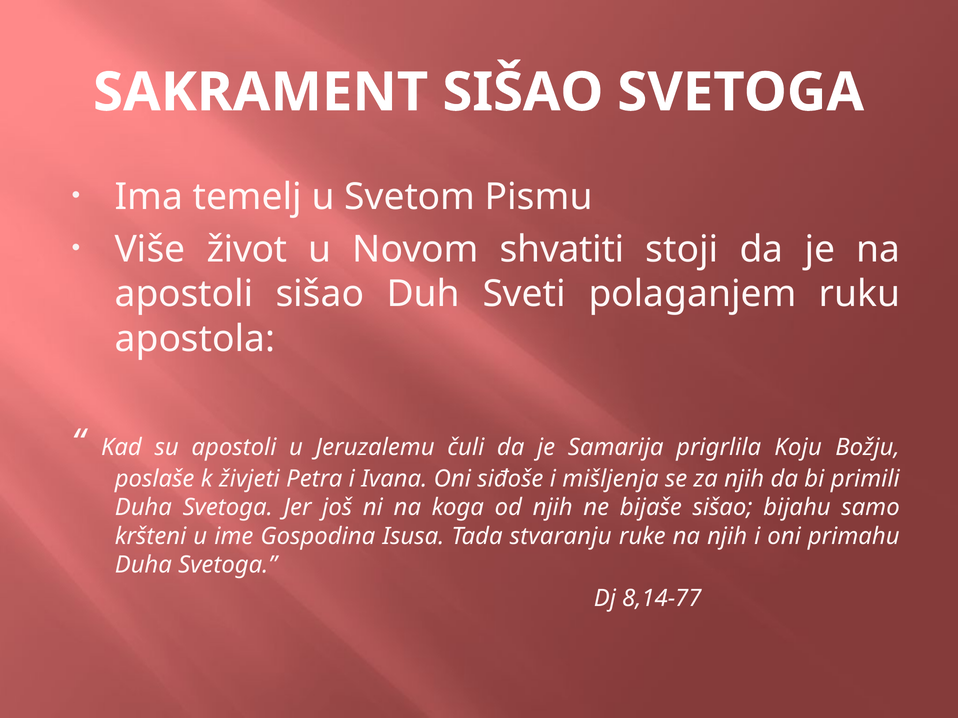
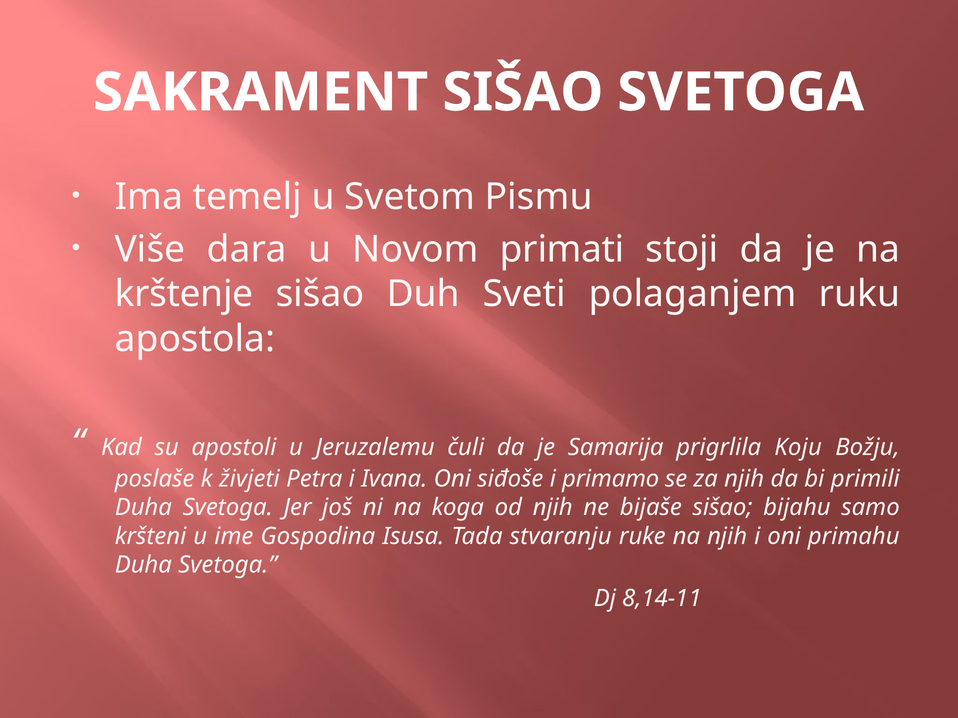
život: život -> dara
shvatiti: shvatiti -> primati
apostoli at (184, 294): apostoli -> krštenje
mišljenja: mišljenja -> primamo
8,14-77: 8,14-77 -> 8,14-11
